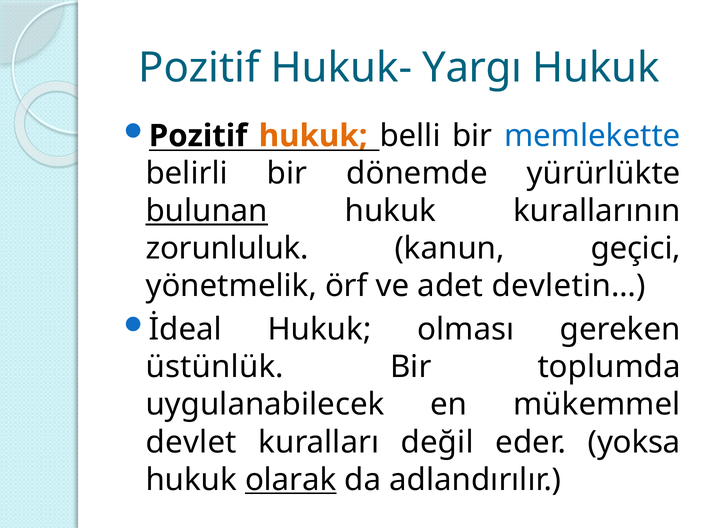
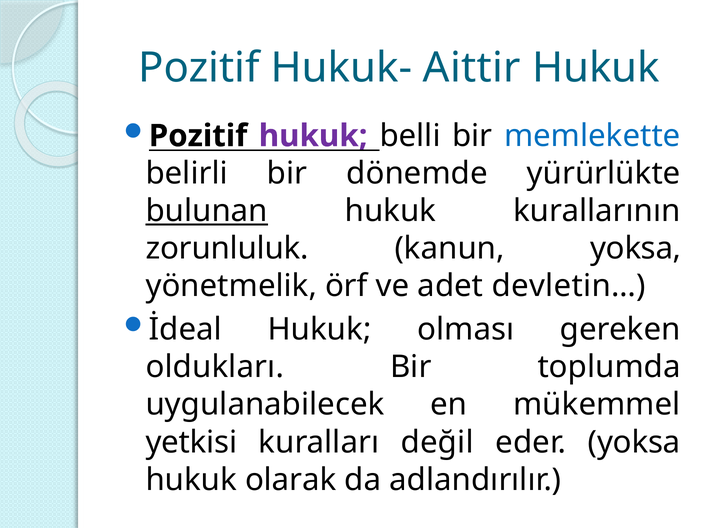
Yargı: Yargı -> Aittir
hukuk at (313, 136) colour: orange -> purple
kanun geçici: geçici -> yoksa
üstünlük: üstünlük -> oldukları
devlet: devlet -> yetkisi
olarak underline: present -> none
